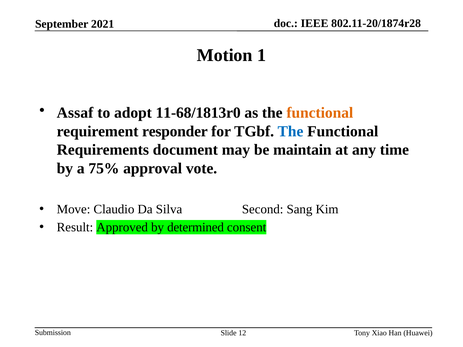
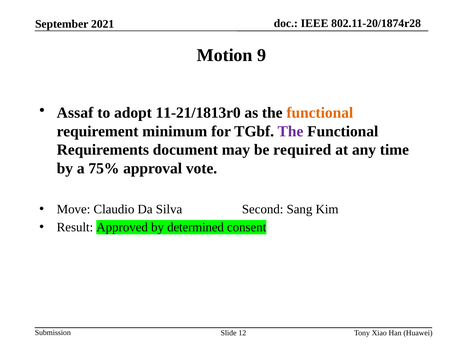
1: 1 -> 9
11-68/1813r0: 11-68/1813r0 -> 11-21/1813r0
responder: responder -> minimum
The at (290, 131) colour: blue -> purple
maintain: maintain -> required
